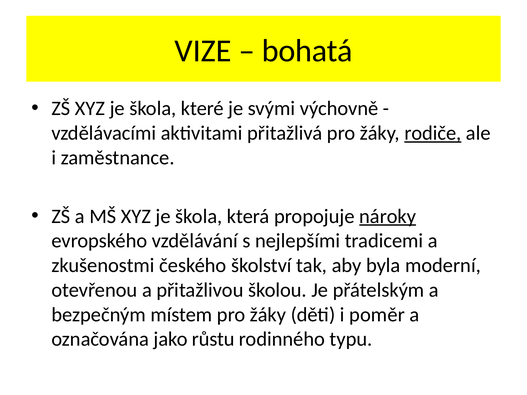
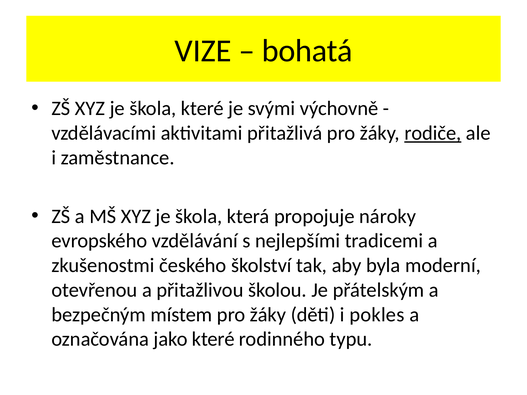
nároky underline: present -> none
poměr: poměr -> pokles
jako růstu: růstu -> které
